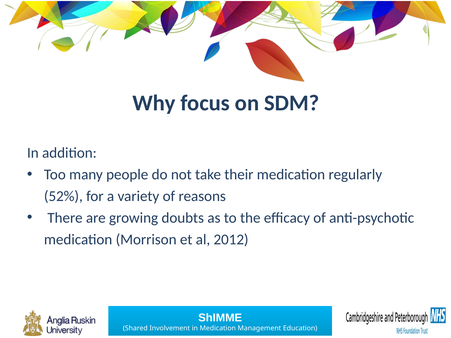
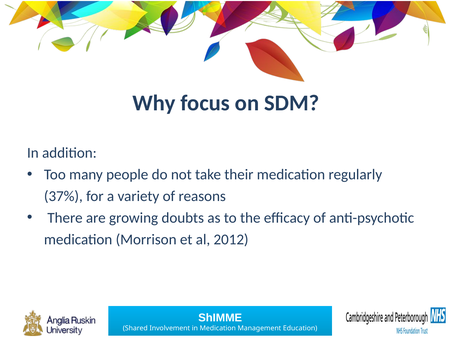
52%: 52% -> 37%
